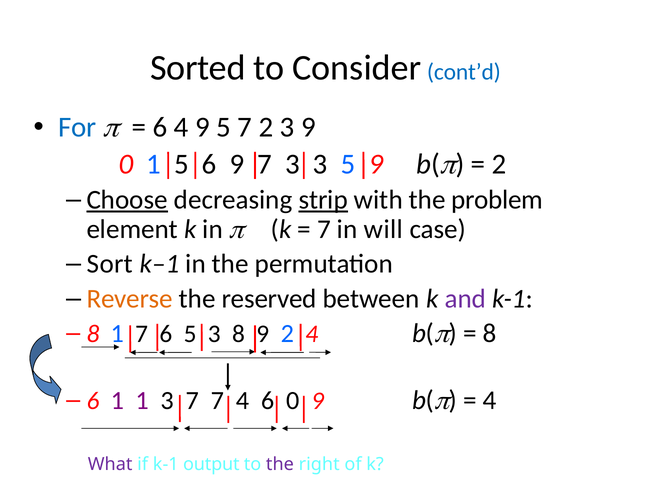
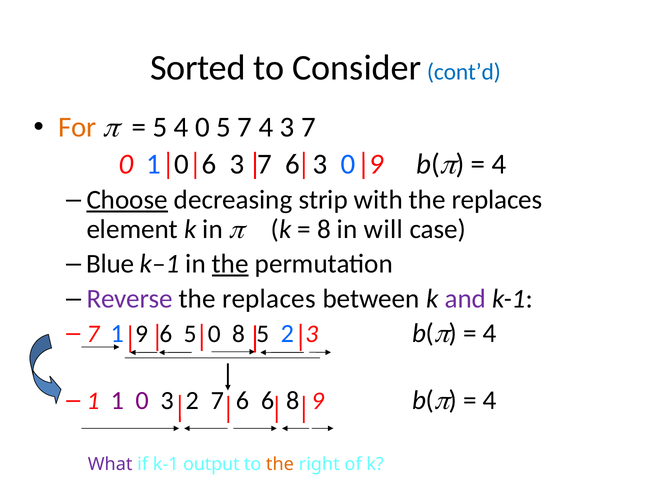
For colour: blue -> orange
6 at (160, 127): 6 -> 5
4 9: 9 -> 0
7 2: 2 -> 4
9 at (308, 127): 9 -> 7
0 1 5: 5 -> 0
9 at (237, 164): 9 -> 3
3 at (292, 164): 3 -> 6
3 5: 5 -> 0
2 at (499, 164): 2 -> 4
strip underline: present -> none
with the problem: problem -> replaces
7 at (324, 229): 7 -> 8
Sort: Sort -> Blue
the at (230, 264) underline: none -> present
Reverse colour: orange -> purple
reserved at (269, 299): reserved -> replaces
8 at (93, 334): 8 -> 7
1 7: 7 -> 9
5 3: 3 -> 0
8 9: 9 -> 5
2 4: 4 -> 3
8 at (490, 333): 8 -> 4
6 at (93, 401): 6 -> 1
1 at (142, 401): 1 -> 0
3 7: 7 -> 2
4 at (242, 401): 4 -> 6
6 0: 0 -> 8
the at (280, 464) colour: purple -> orange
